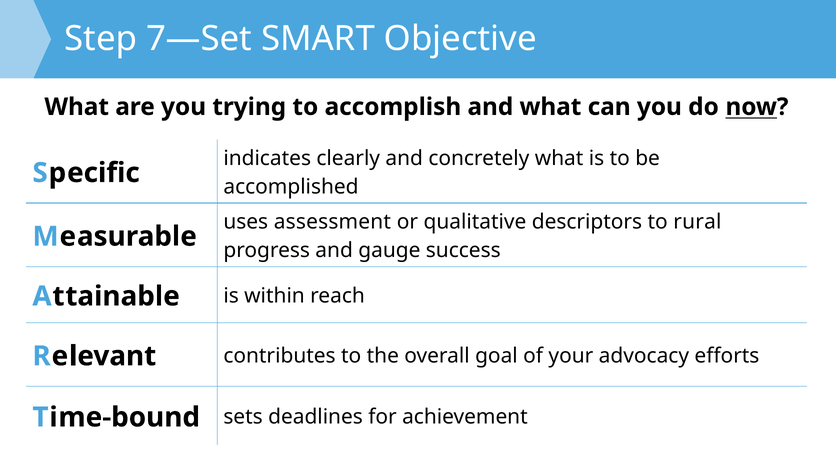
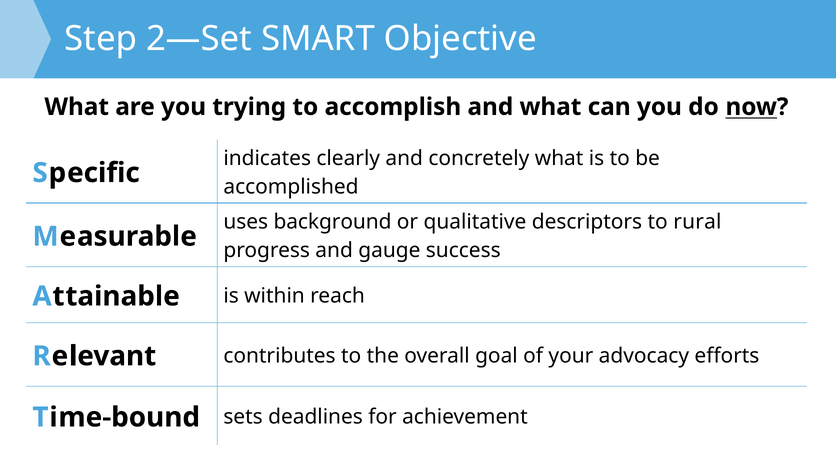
7—Set: 7—Set -> 2—Set
assessment: assessment -> background
